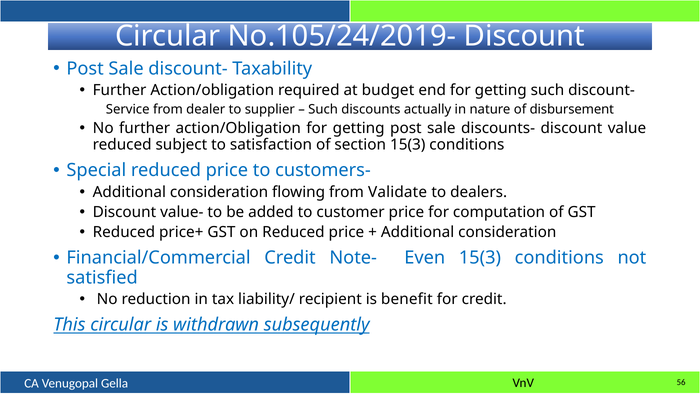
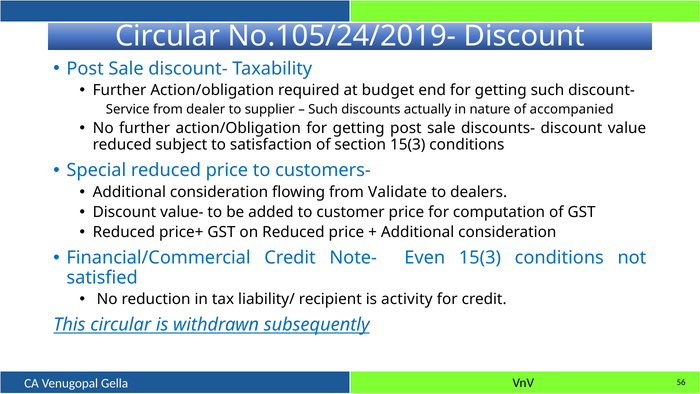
disbursement: disbursement -> accompanied
benefit: benefit -> activity
